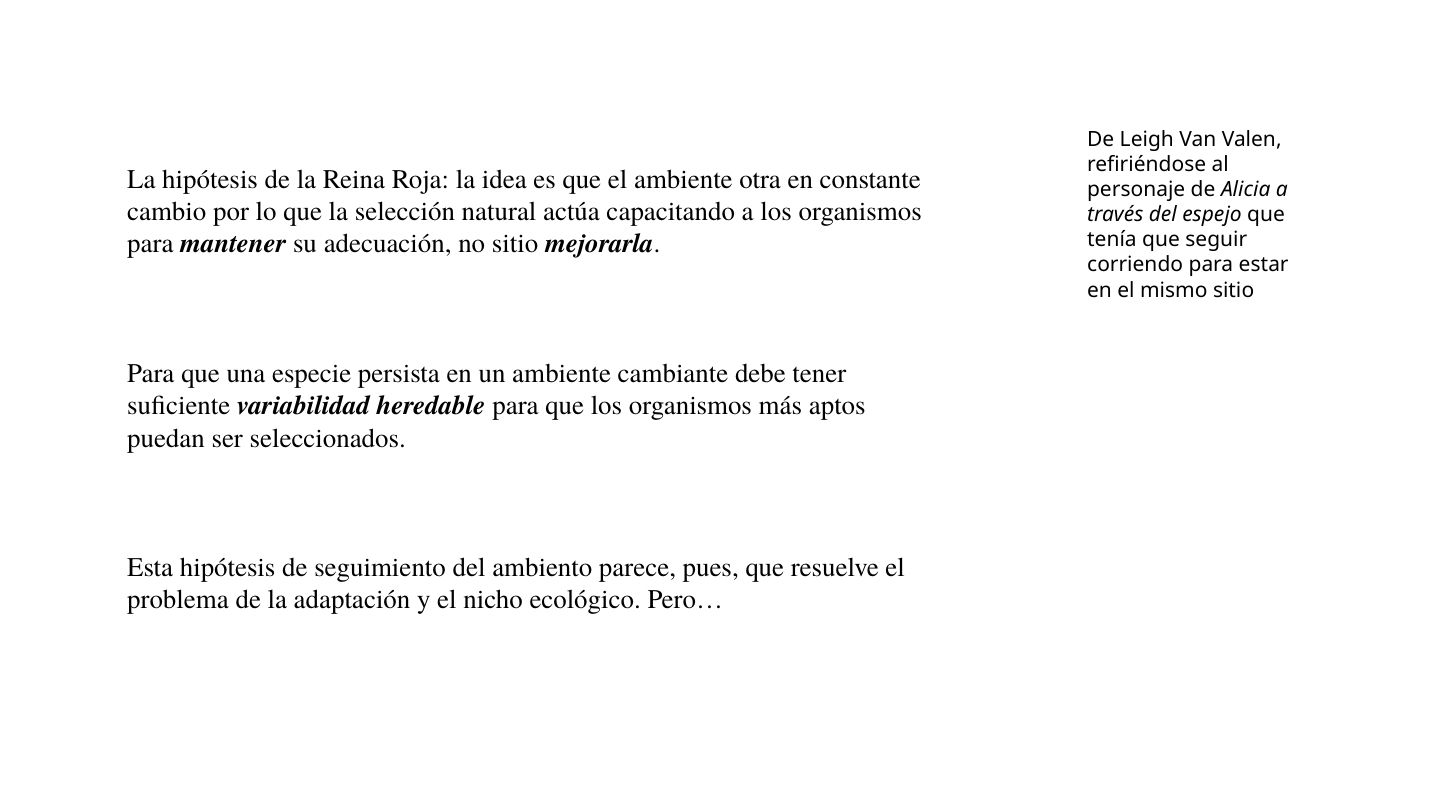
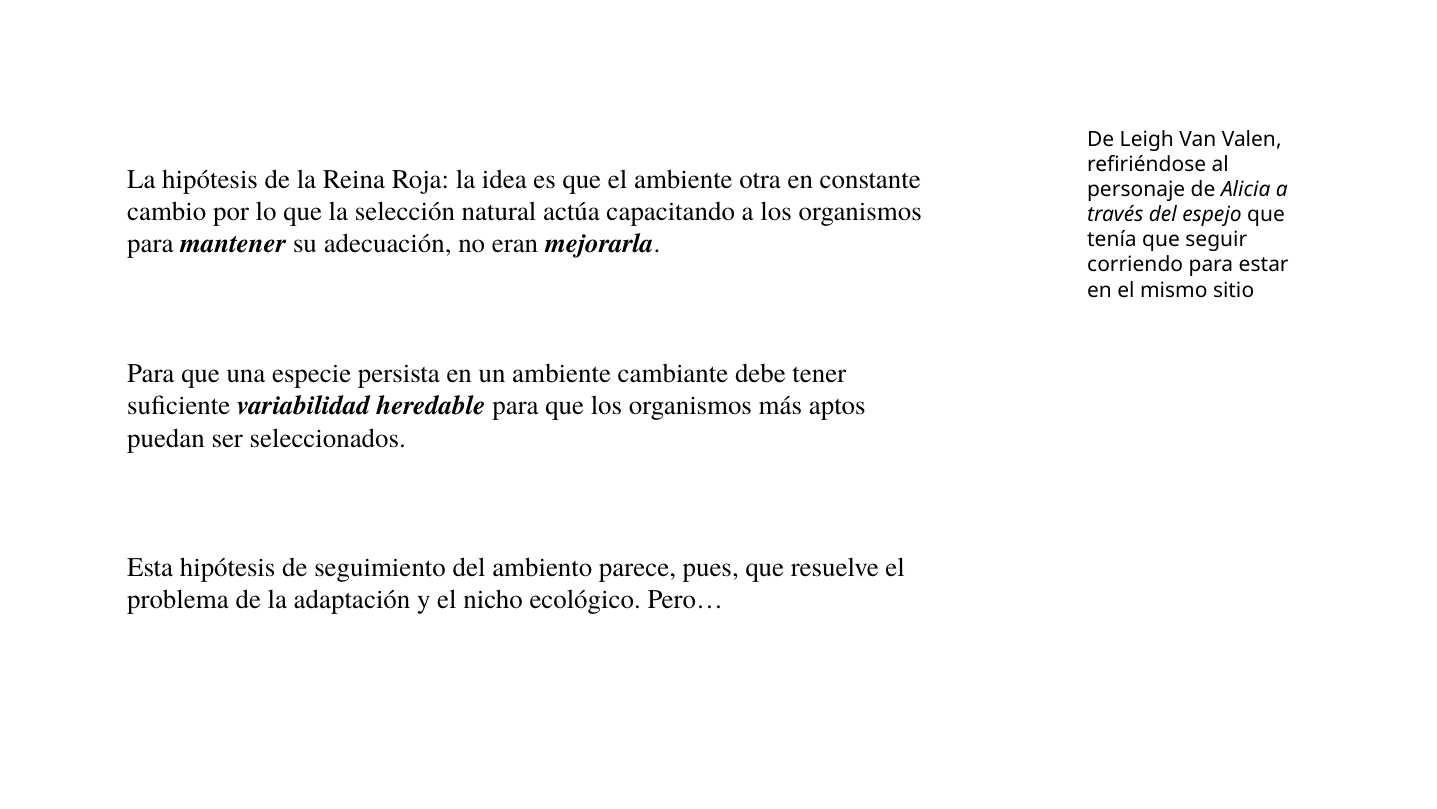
no sitio: sitio -> eran
